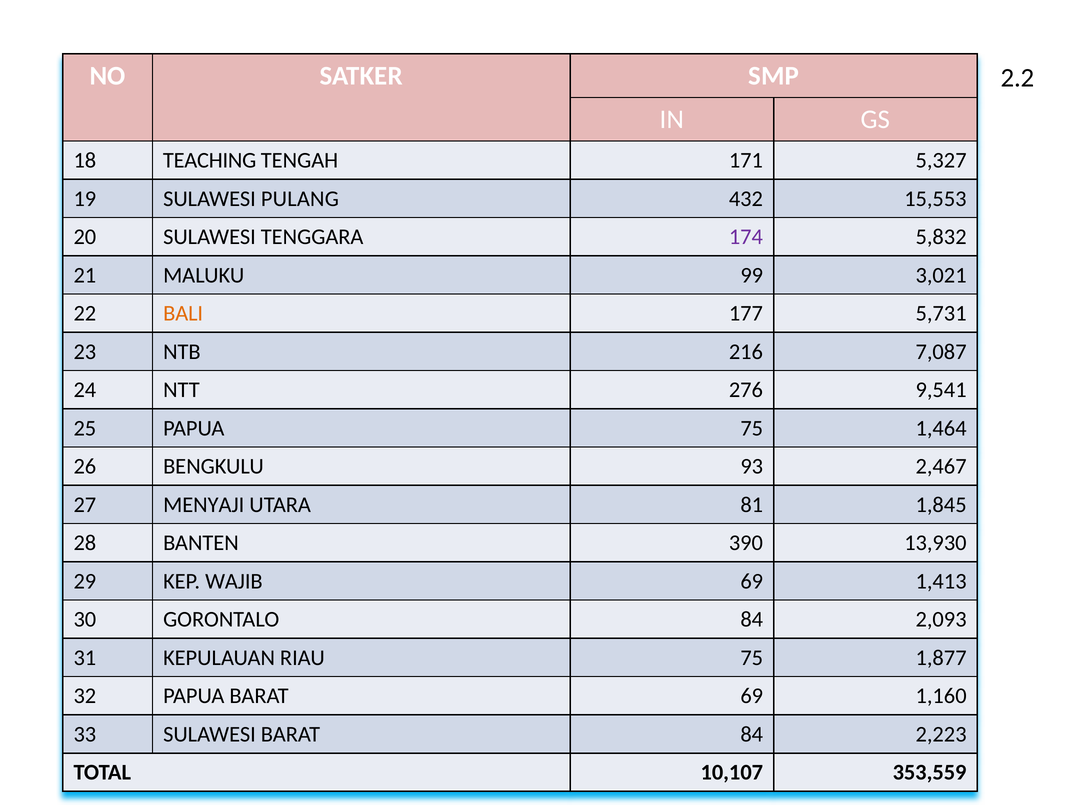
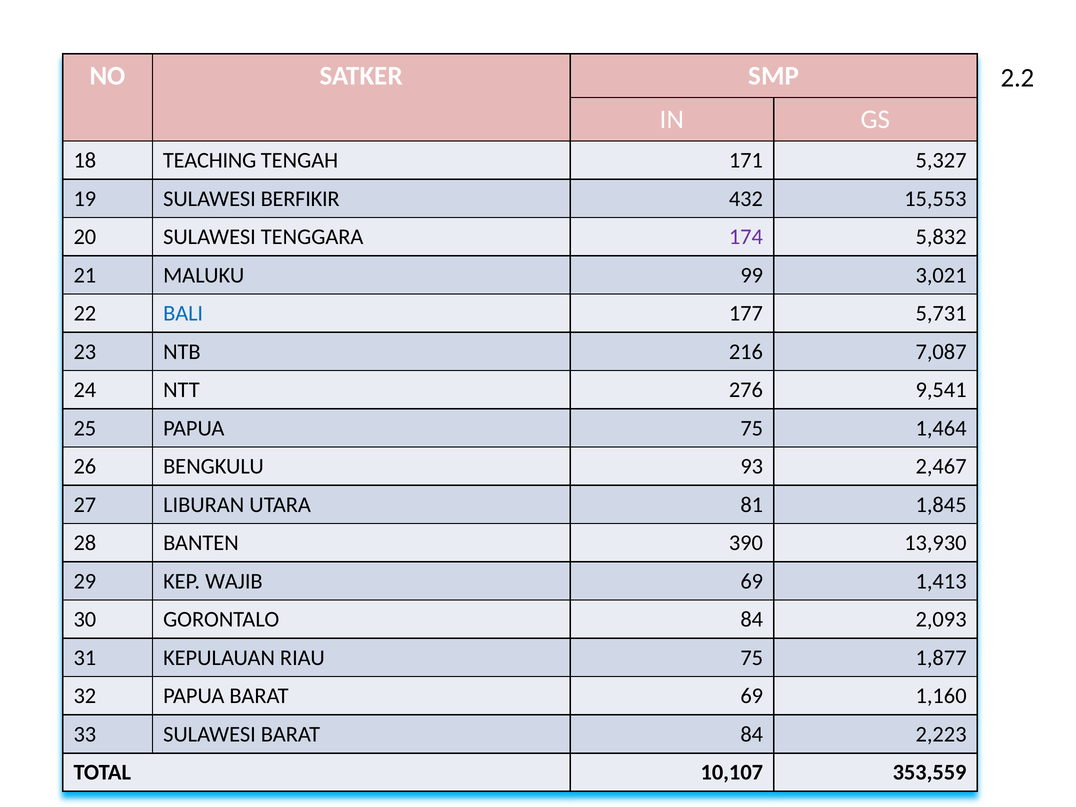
PULANG: PULANG -> BERFIKIR
BALI colour: orange -> blue
MENYAJI: MENYAJI -> LIBURAN
